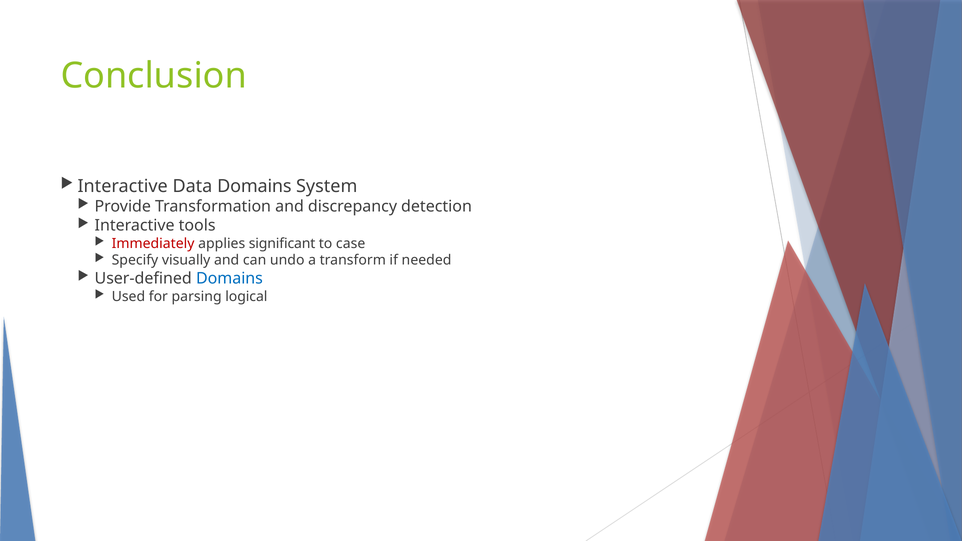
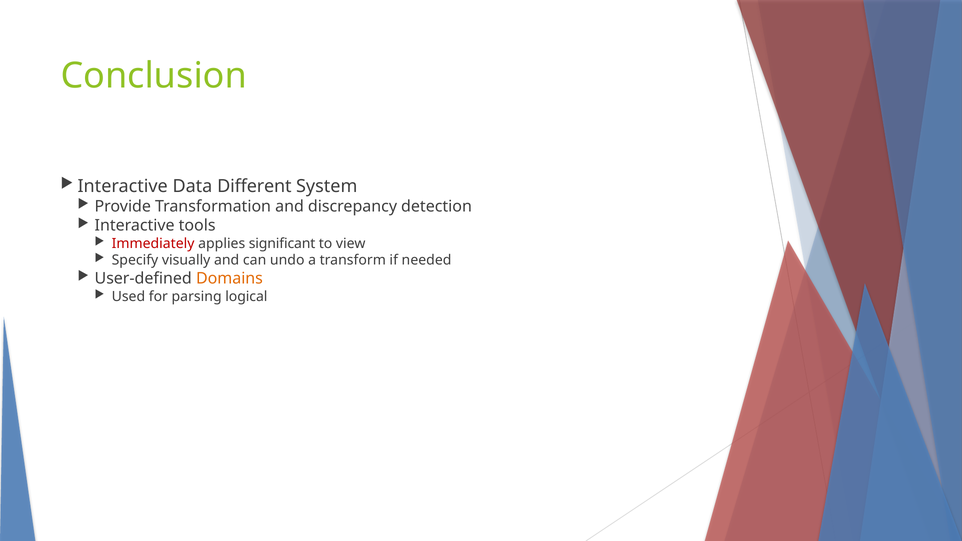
Data Domains: Domains -> Different
case: case -> view
Domains at (229, 279) colour: blue -> orange
